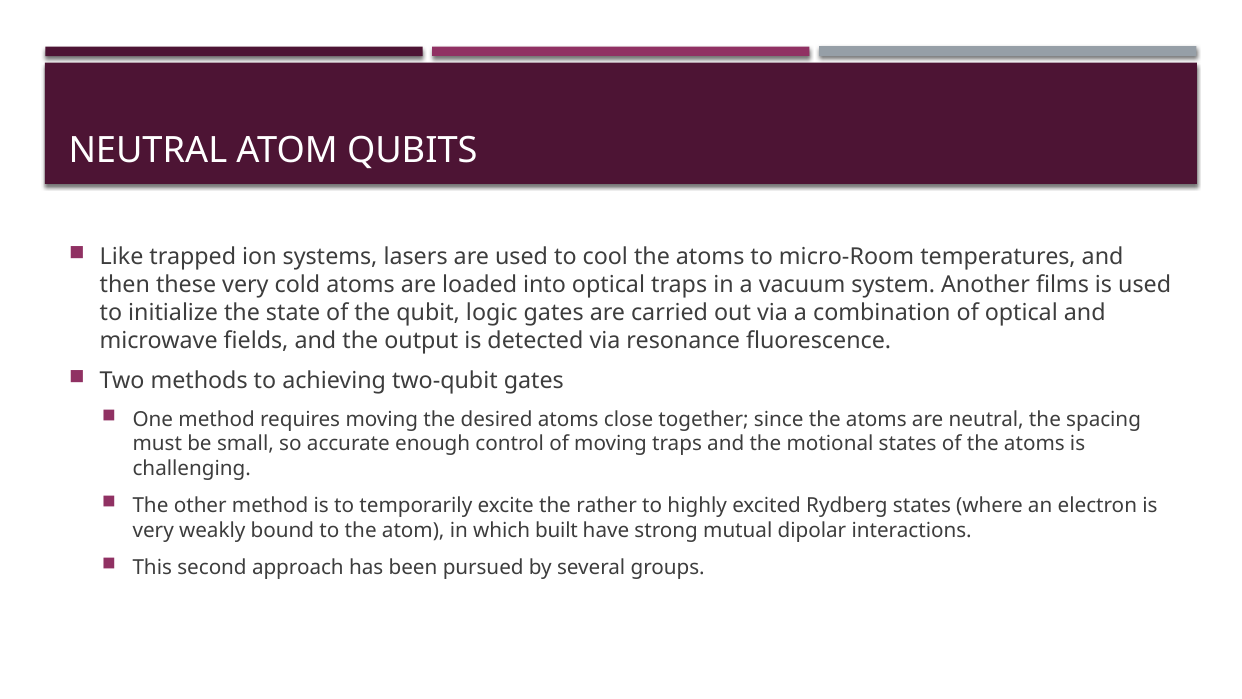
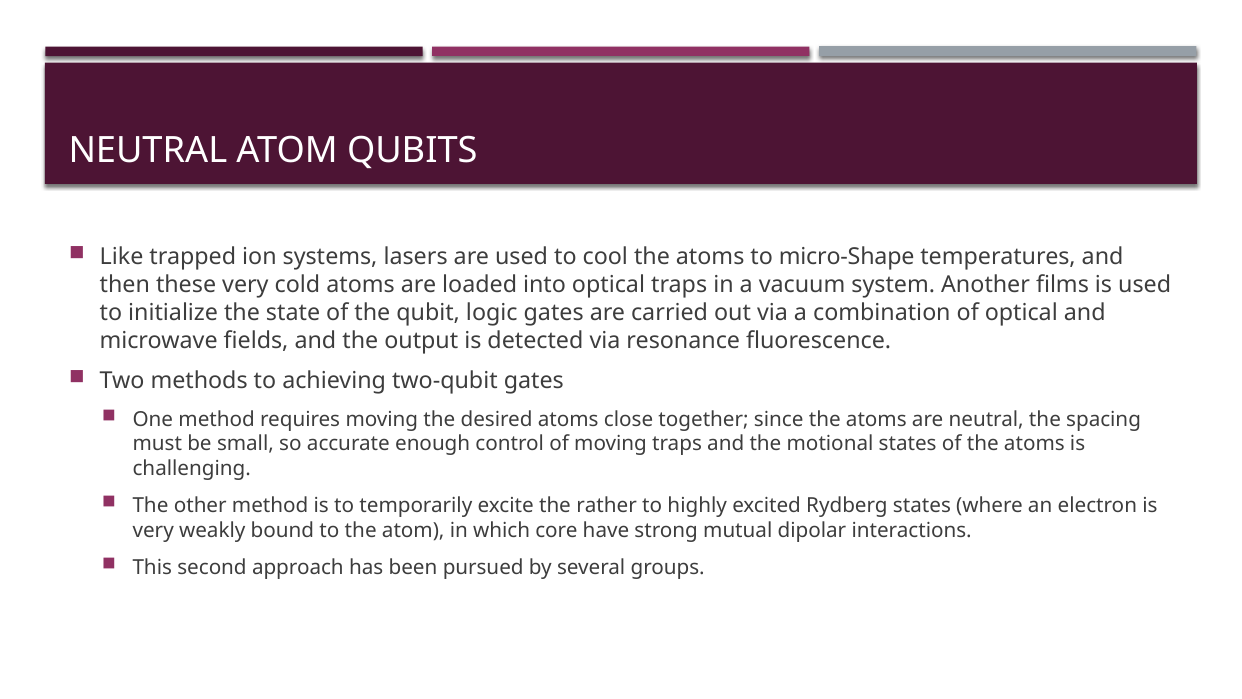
micro-Room: micro-Room -> micro-Shape
built: built -> core
